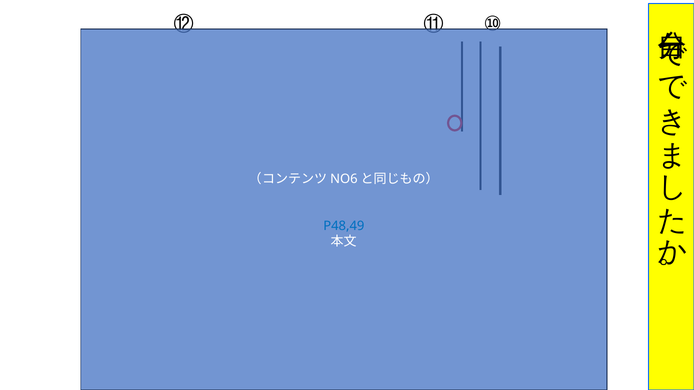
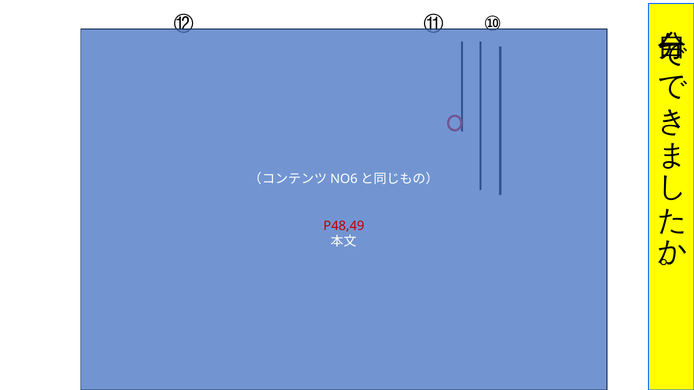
P48,49 colour: blue -> red
